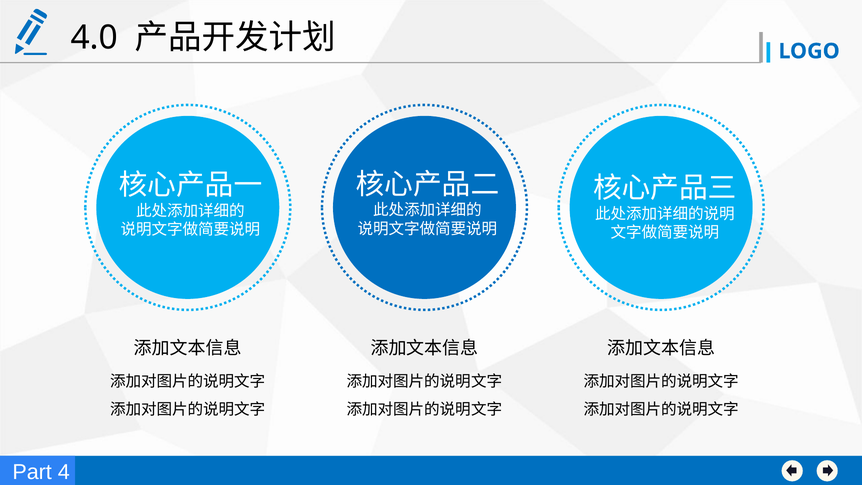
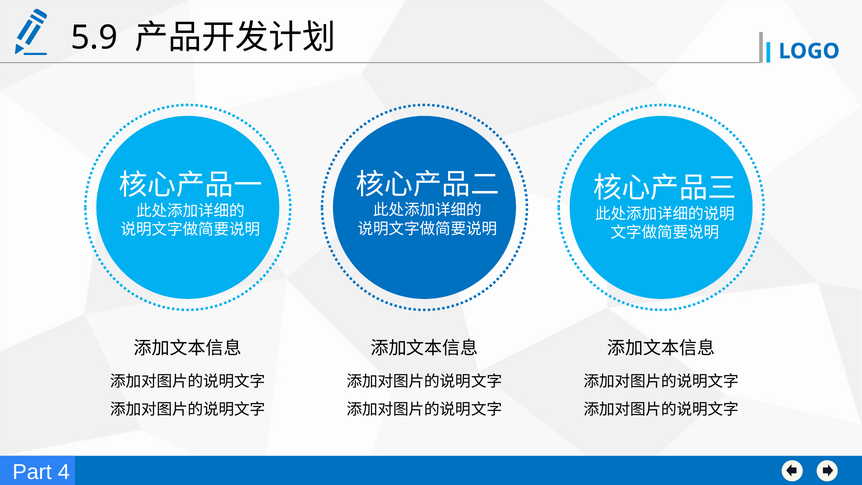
4.0: 4.0 -> 5.9
